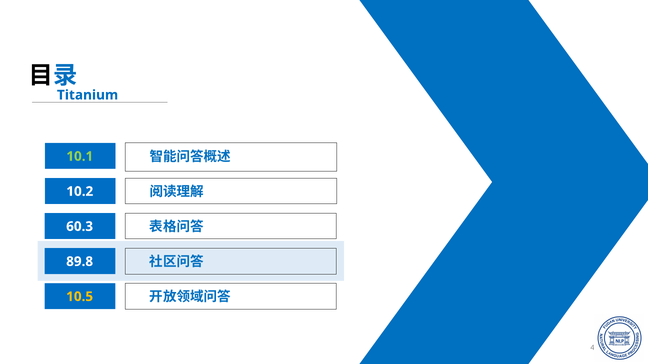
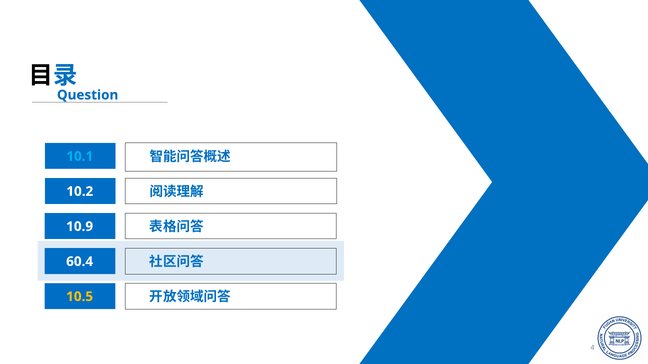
Titanium: Titanium -> Question
10.1 colour: light green -> light blue
60.3: 60.3 -> 10.9
89.8: 89.8 -> 60.4
